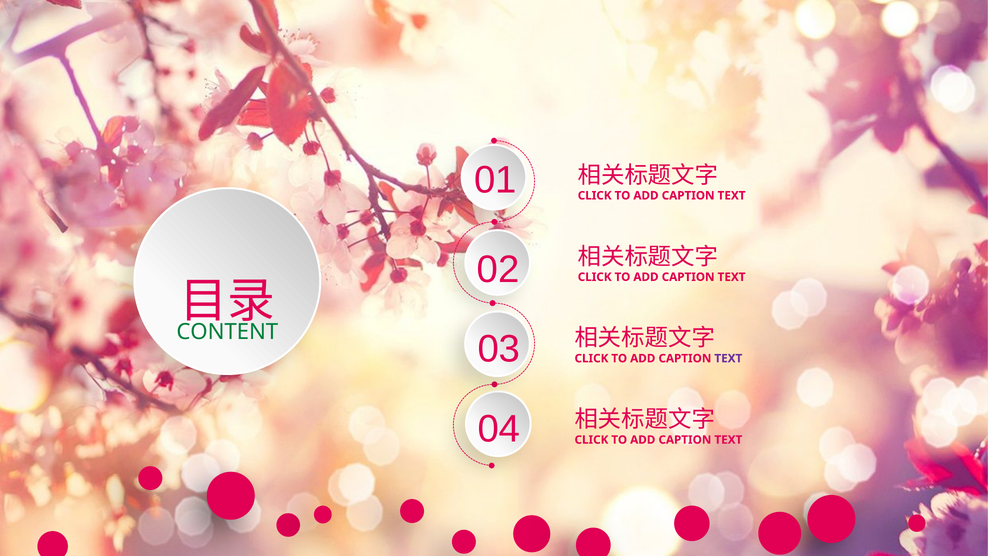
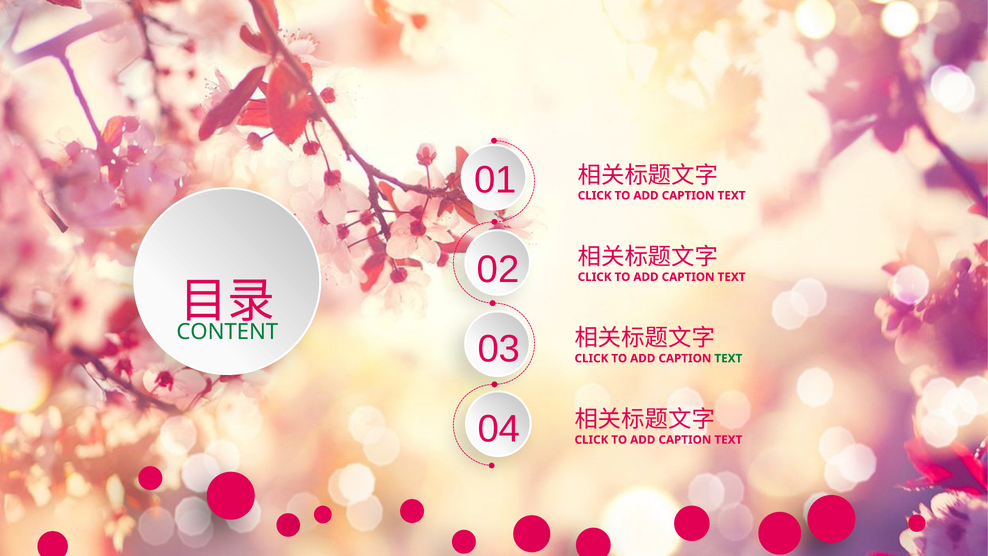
TEXT at (728, 358) colour: purple -> green
